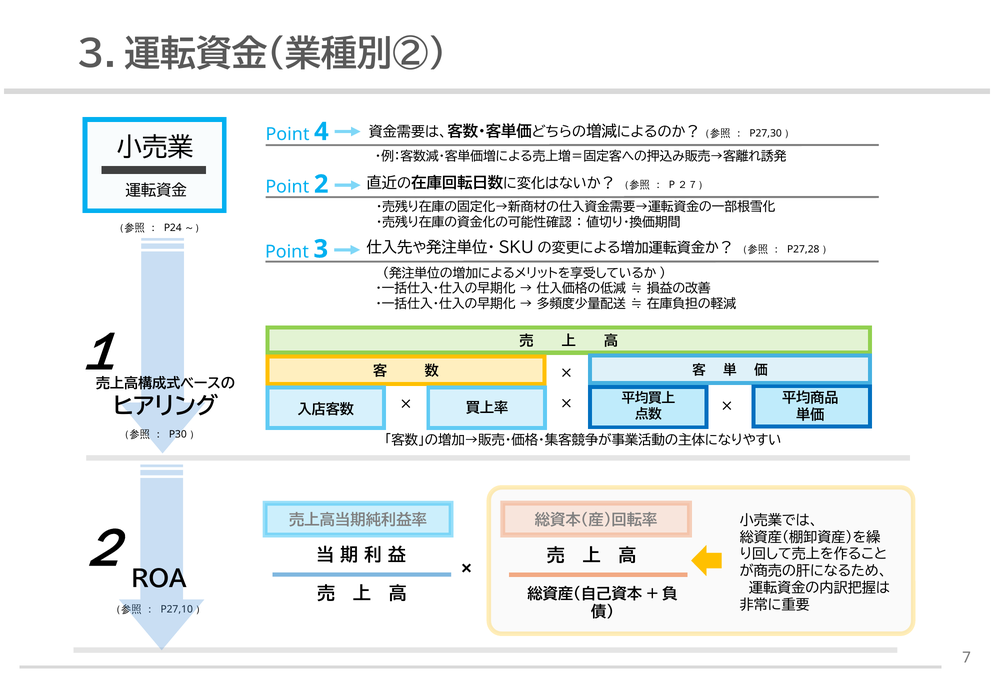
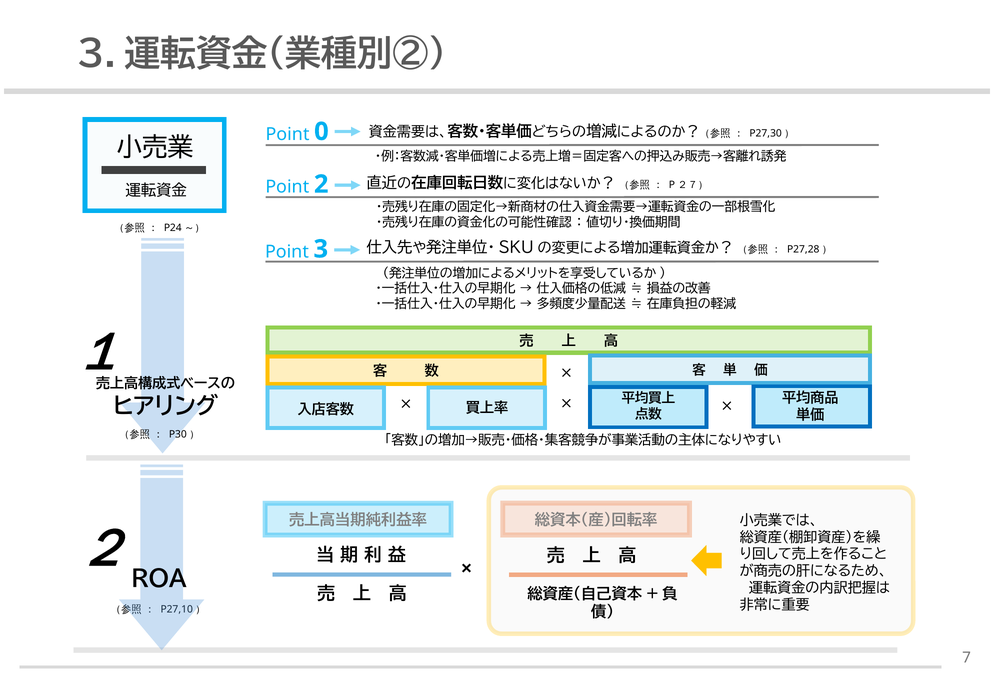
4: 4 -> 0
